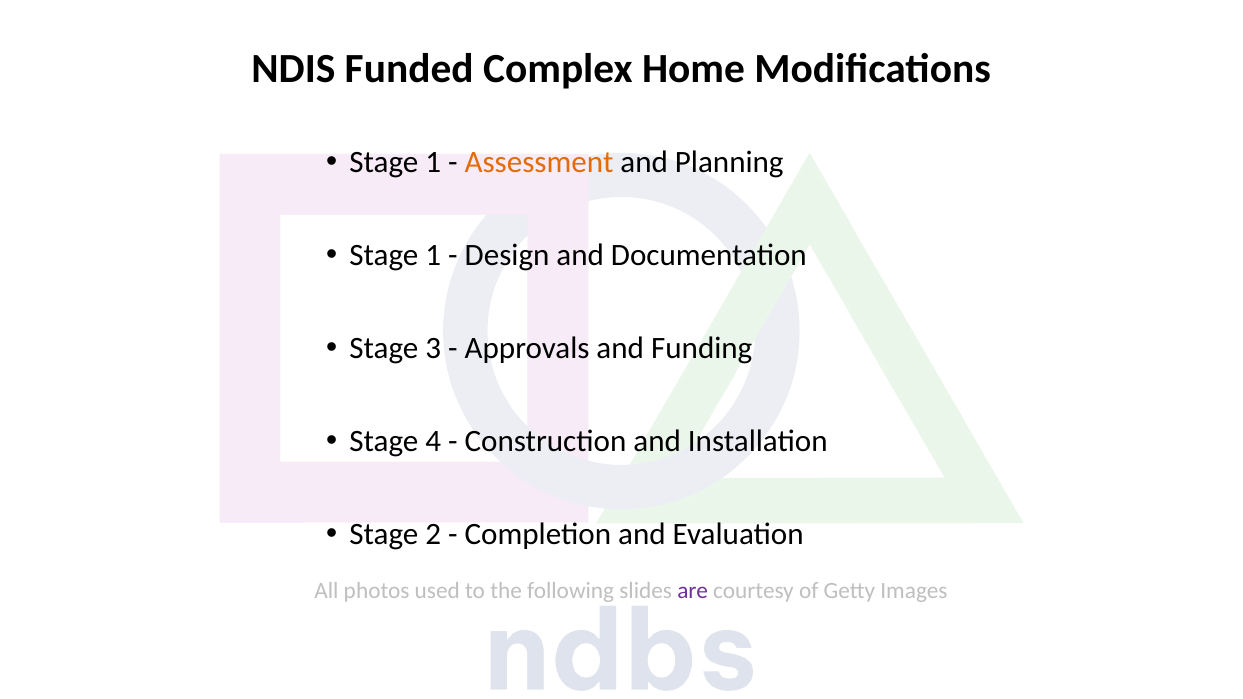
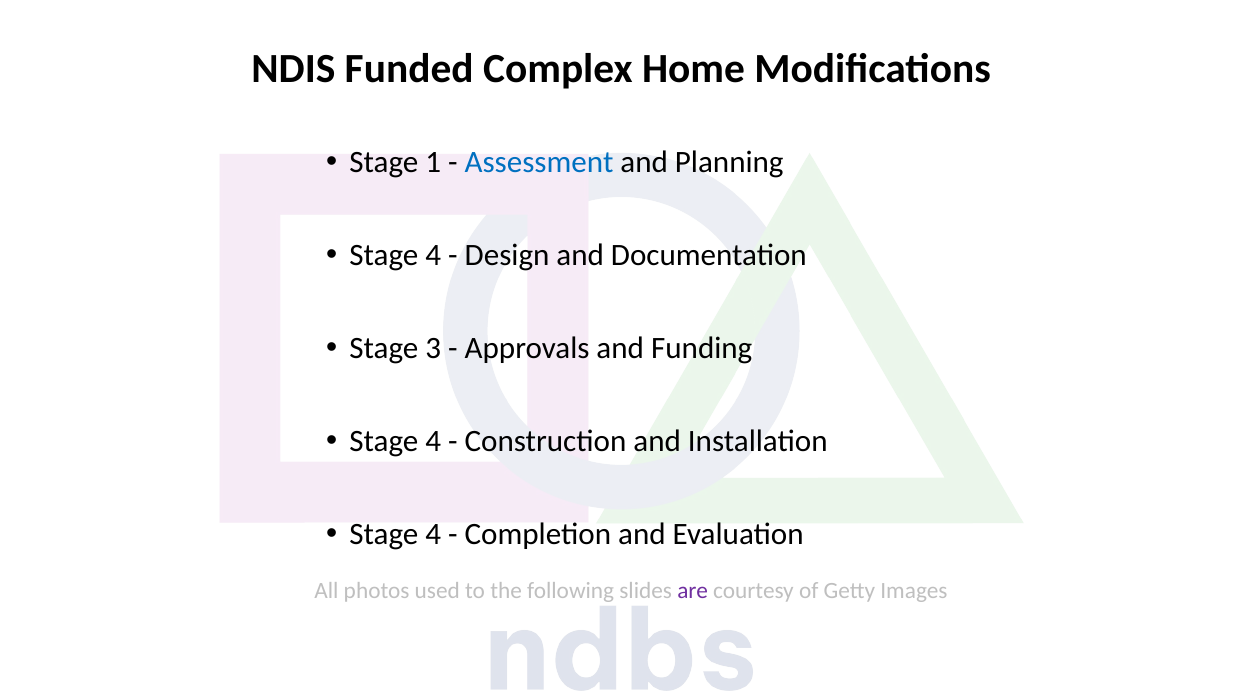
Assessment colour: orange -> blue
1 at (433, 255): 1 -> 4
2 at (433, 534): 2 -> 4
